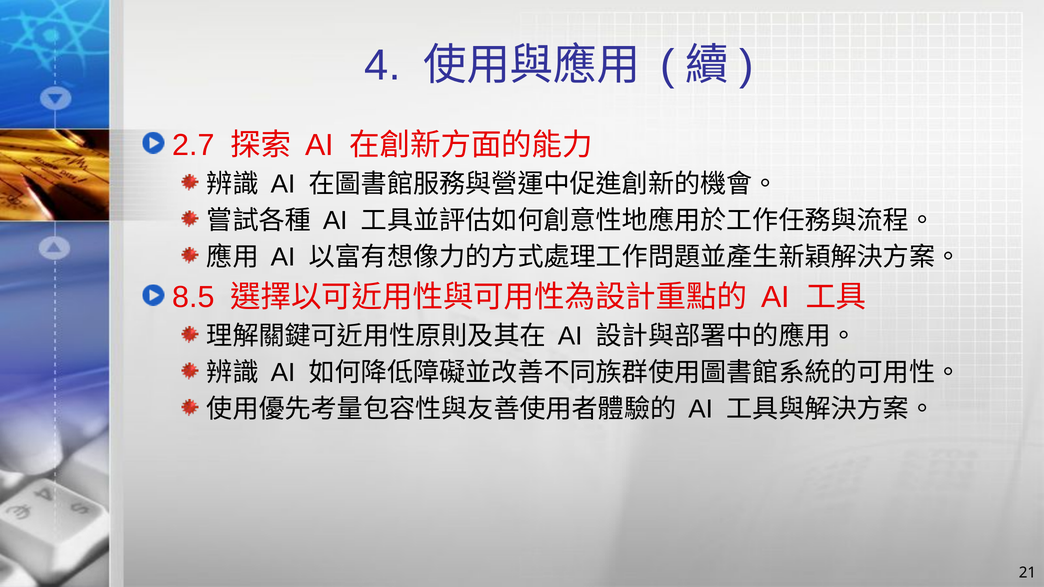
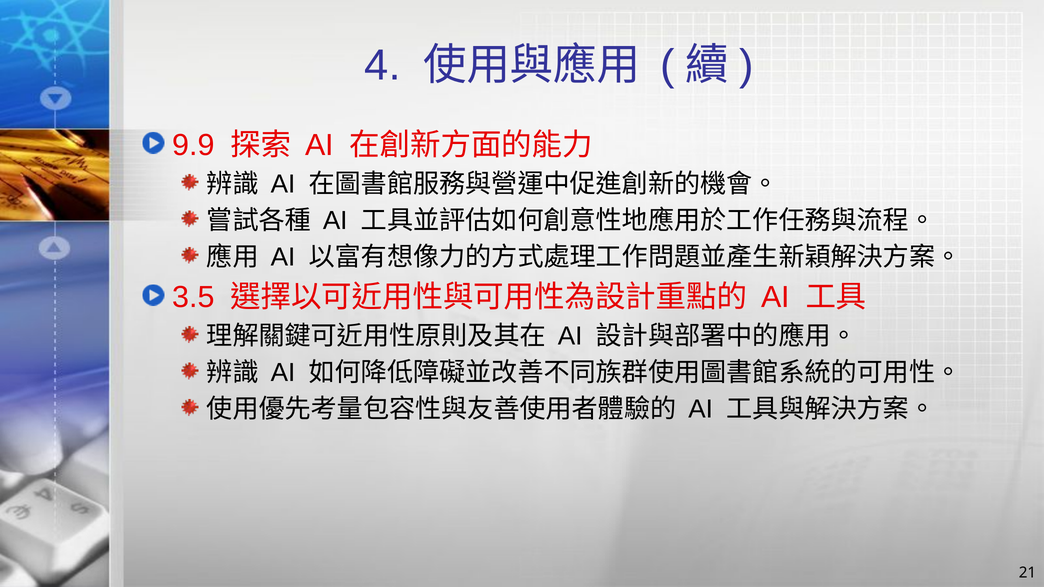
2.7: 2.7 -> 9.9
8.5: 8.5 -> 3.5
